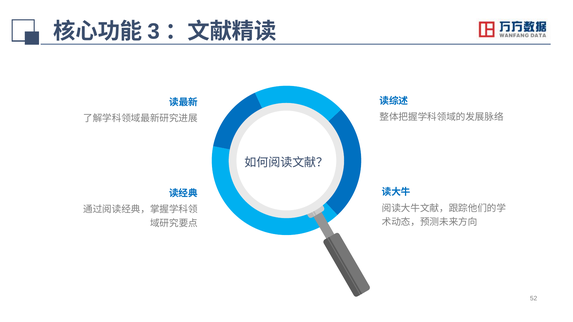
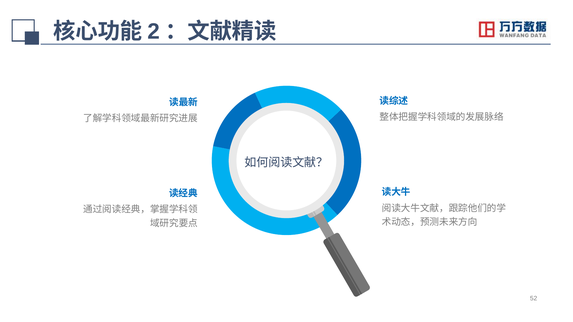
3: 3 -> 2
